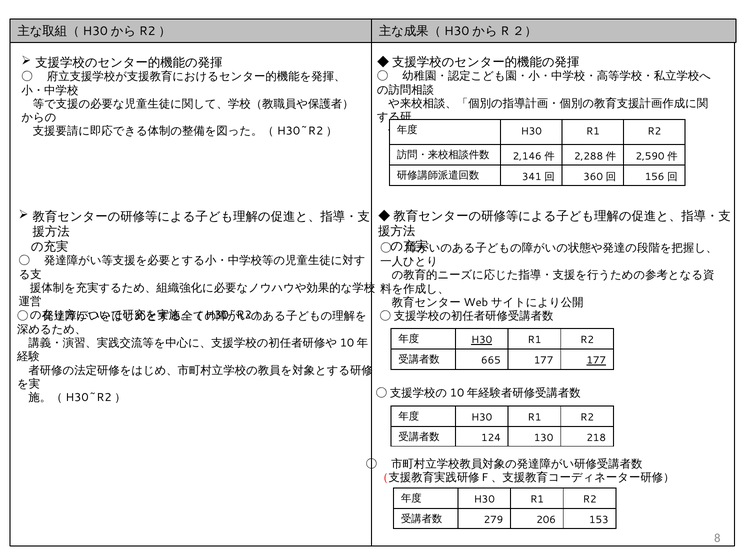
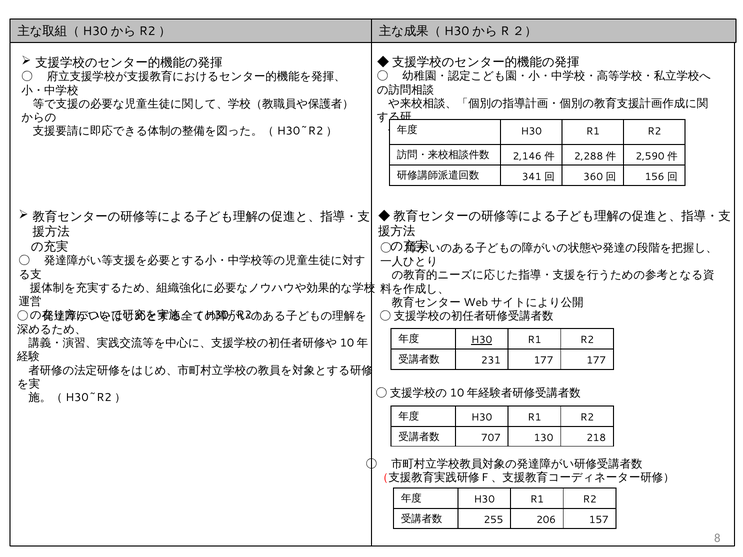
665: 665 -> 231
177 at (596, 361) underline: present -> none
124: 124 -> 707
279: 279 -> 255
153: 153 -> 157
